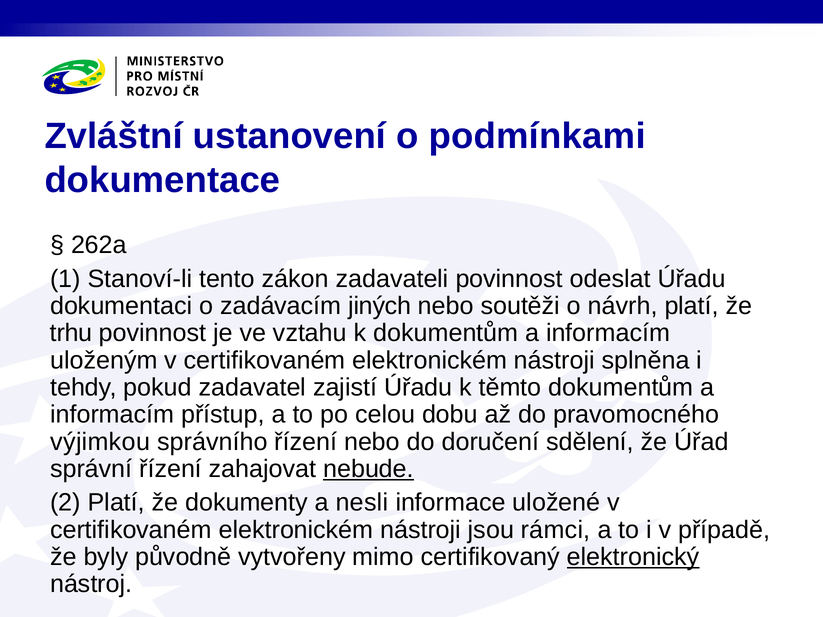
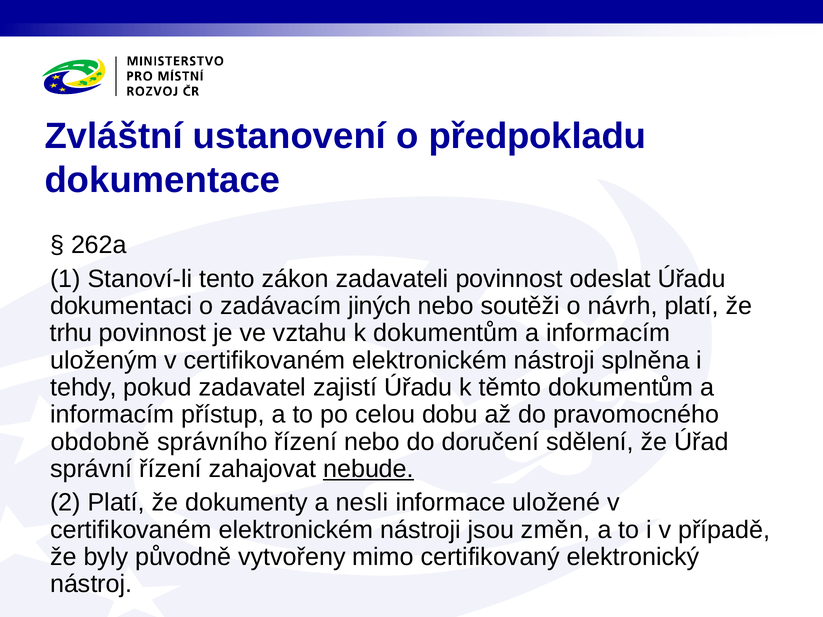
podmínkami: podmínkami -> předpokladu
výjimkou: výjimkou -> obdobně
rámci: rámci -> změn
elektronický underline: present -> none
